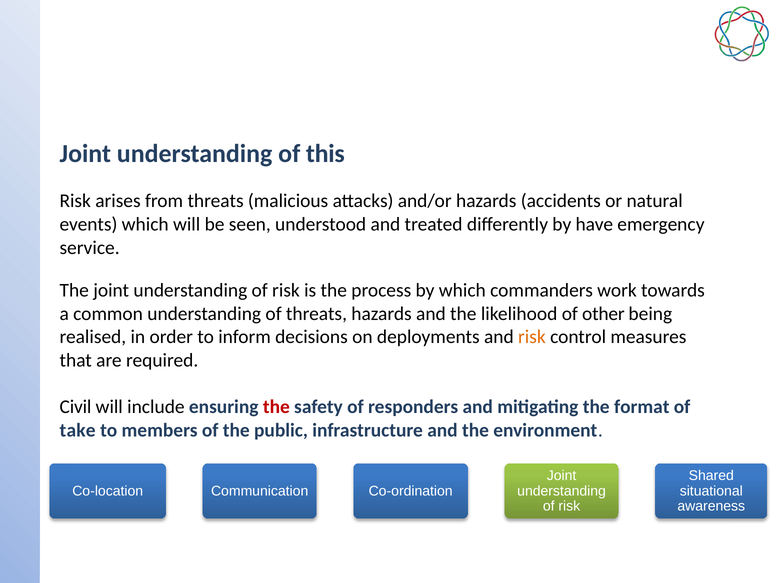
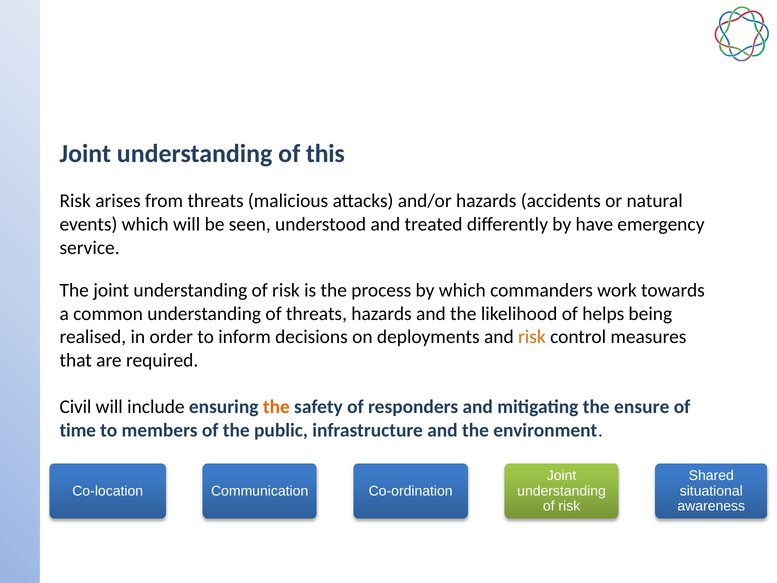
other: other -> helps
the at (276, 407) colour: red -> orange
format: format -> ensure
take: take -> time
